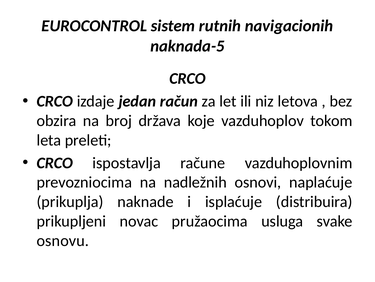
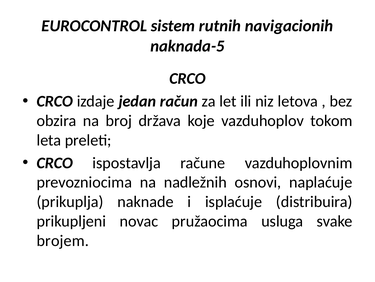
osnovu: osnovu -> brojem
